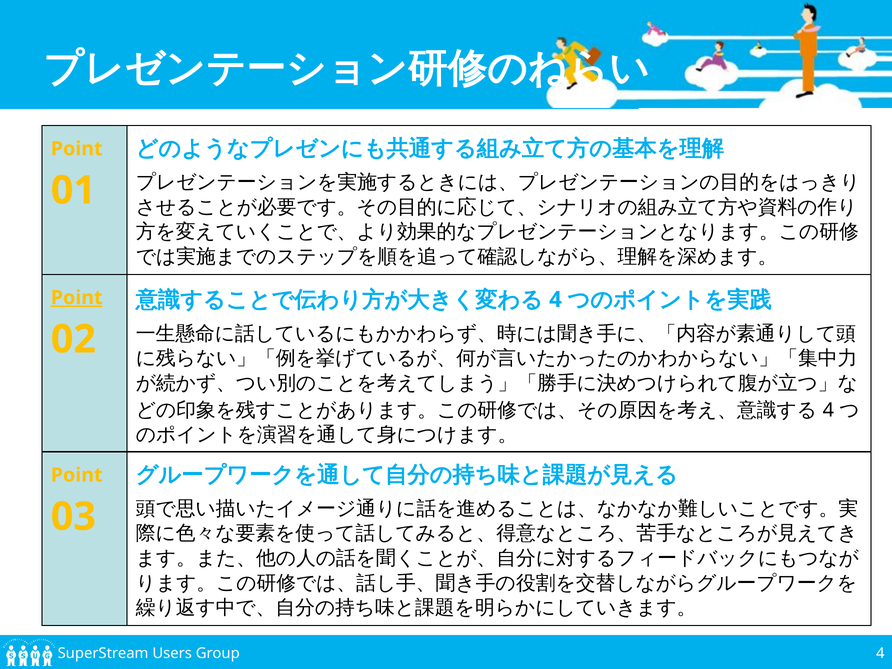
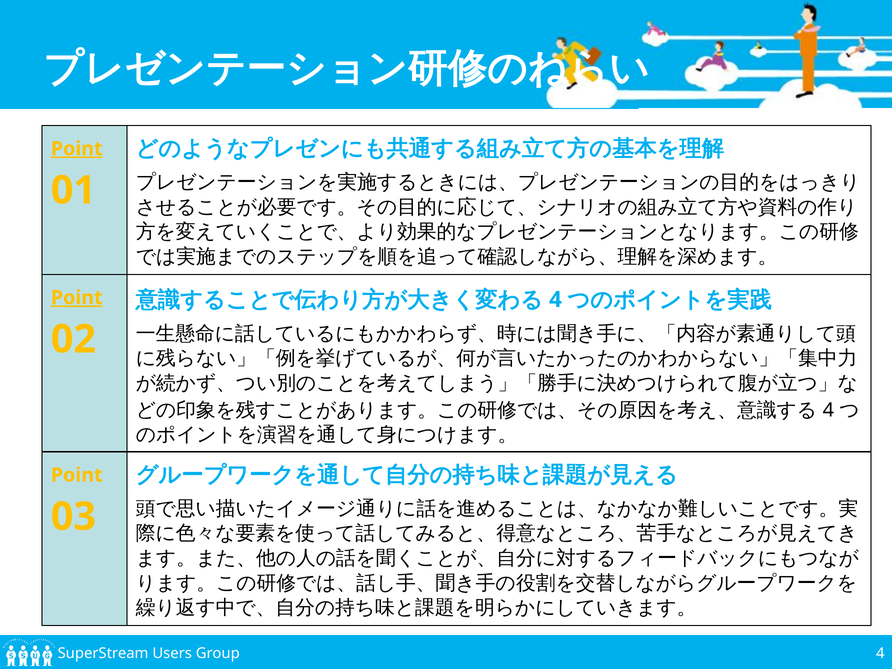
Point at (77, 149) underline: none -> present
